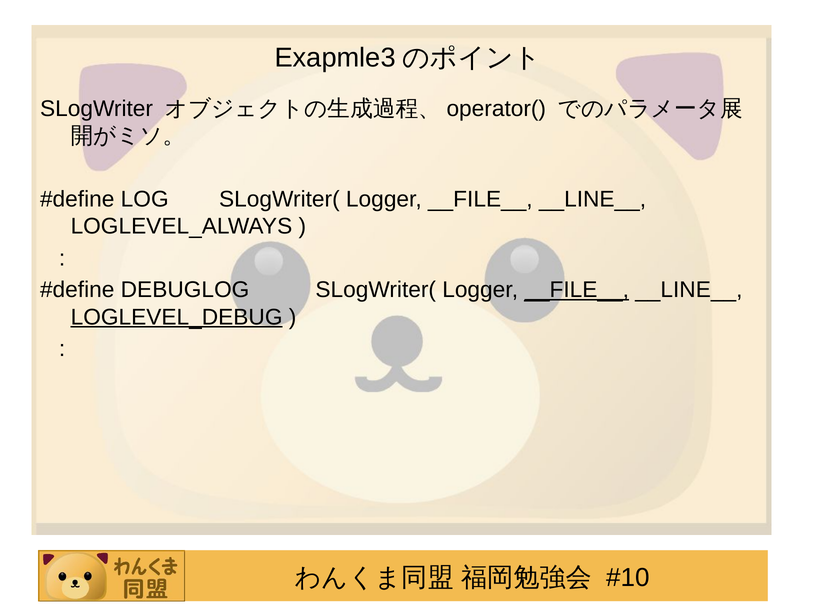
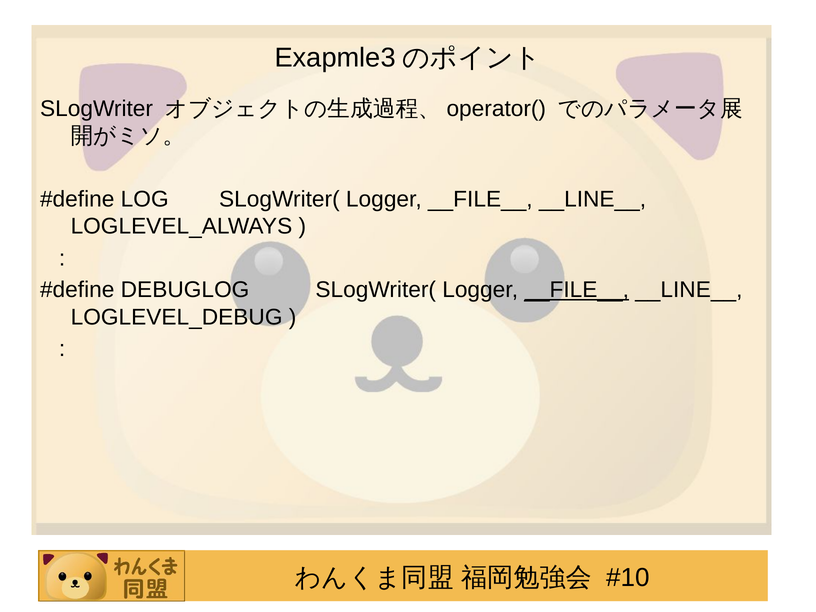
LOGLEVEL_DEBUG underline: present -> none
